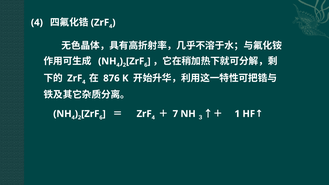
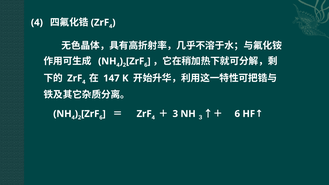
876: 876 -> 147
7: 7 -> 3
1 at (237, 114): 1 -> 6
